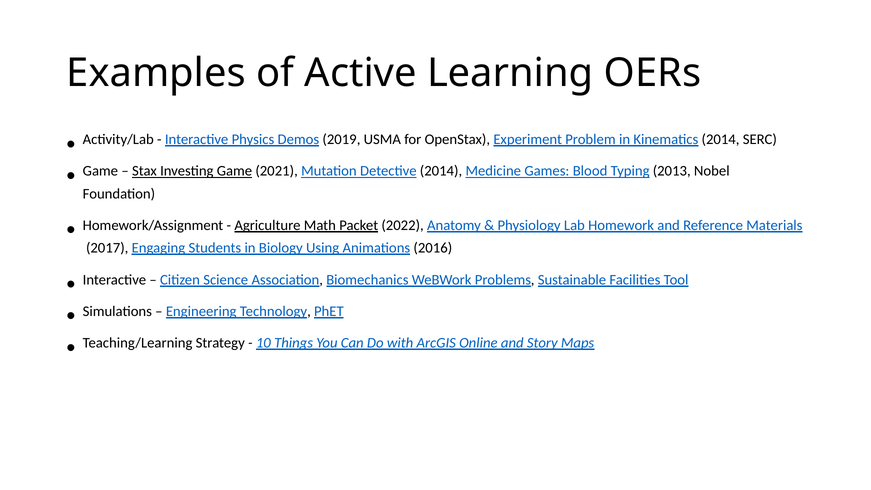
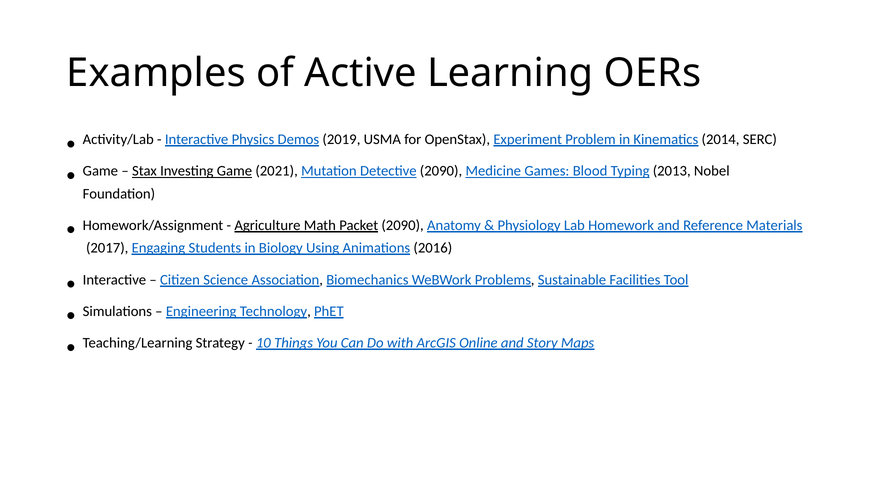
Detective 2014: 2014 -> 2090
Packet 2022: 2022 -> 2090
